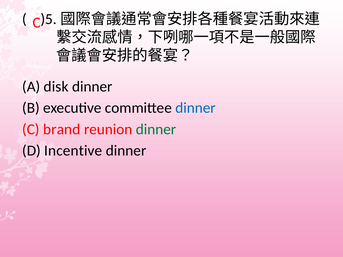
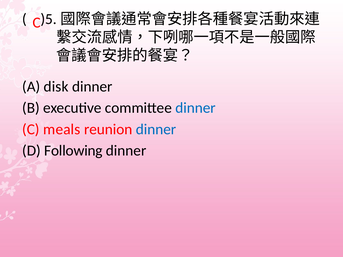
brand: brand -> meals
dinner at (156, 129) colour: green -> blue
Incentive: Incentive -> Following
